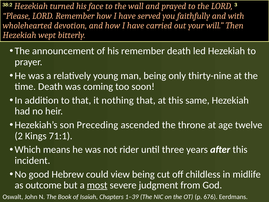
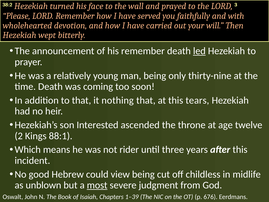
led underline: none -> present
same: same -> tears
Preceding: Preceding -> Interested
71:1: 71:1 -> 88:1
outcome: outcome -> unblown
